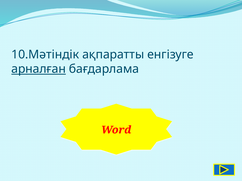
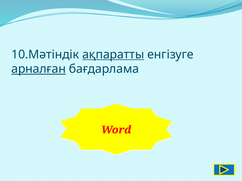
ақпаратты underline: none -> present
